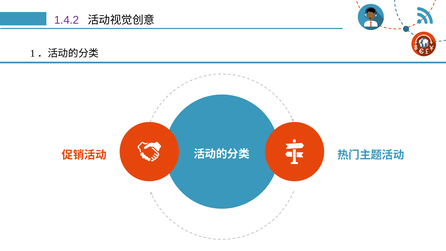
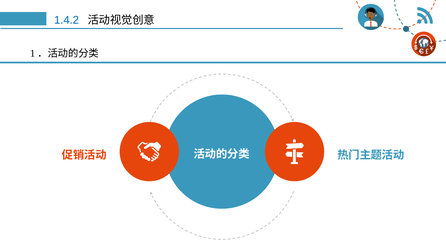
1.4.2 colour: purple -> blue
